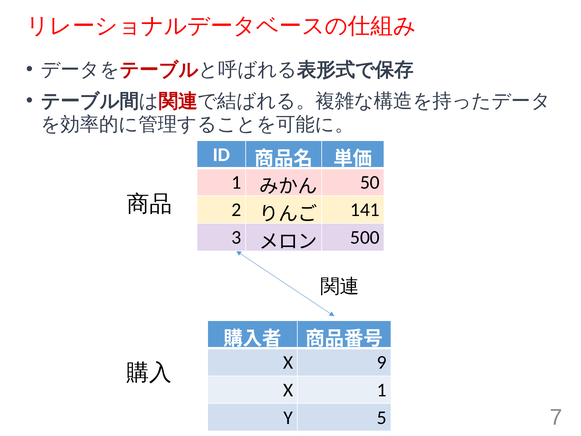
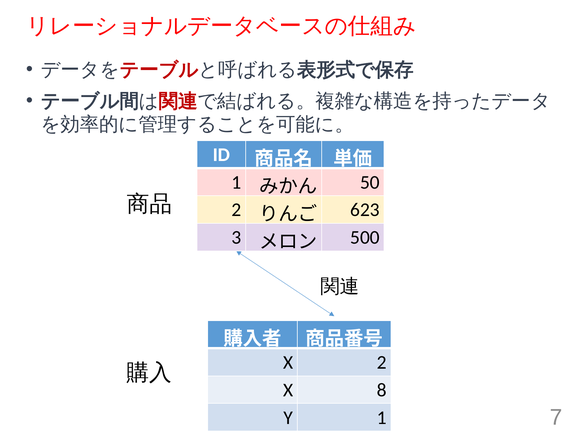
141: 141 -> 623
X 9: 9 -> 2
X 1: 1 -> 8
Y 5: 5 -> 1
